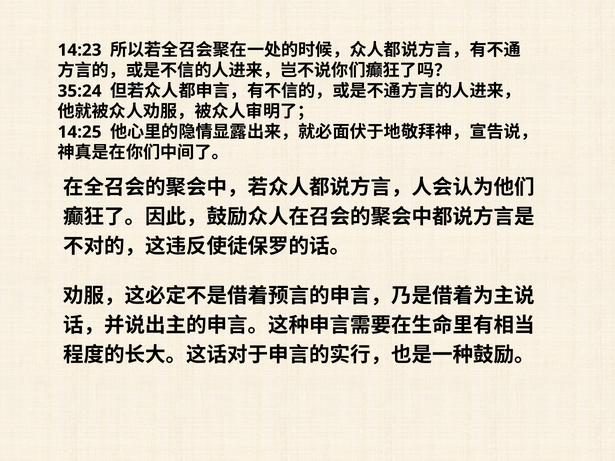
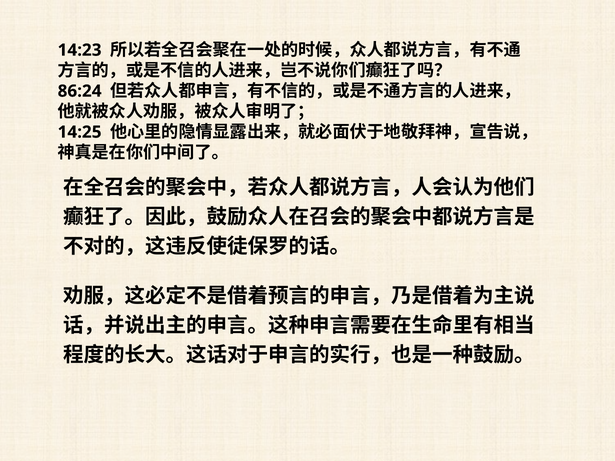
35:24: 35:24 -> 86:24
